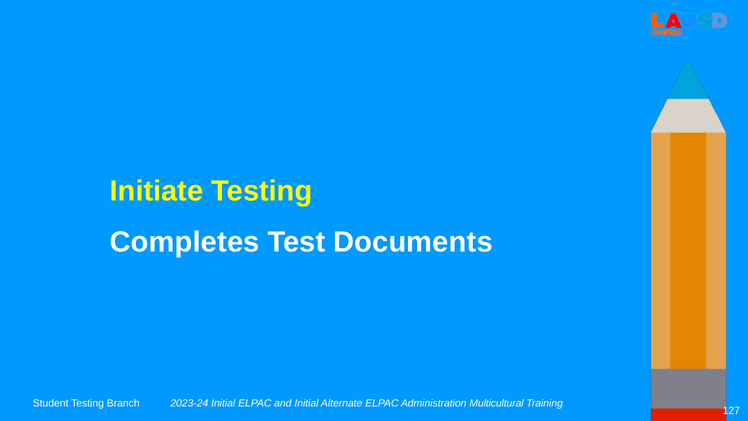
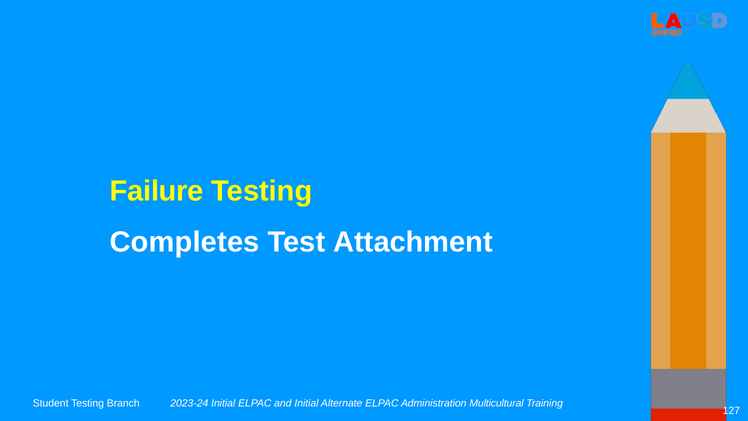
Initiate: Initiate -> Failure
Documents: Documents -> Attachment
